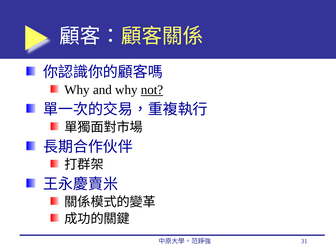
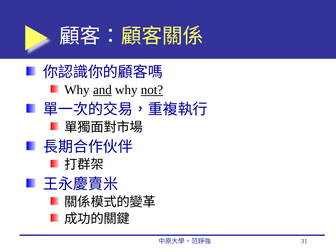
and underline: none -> present
